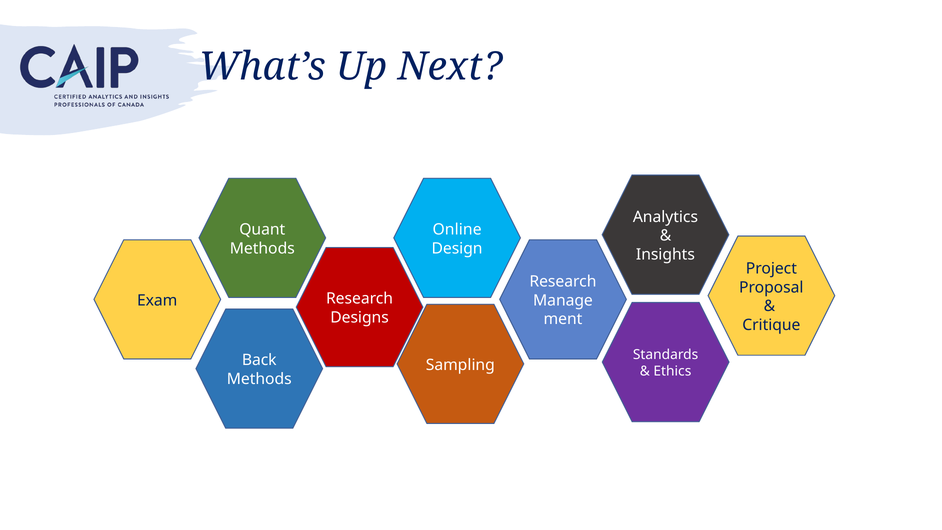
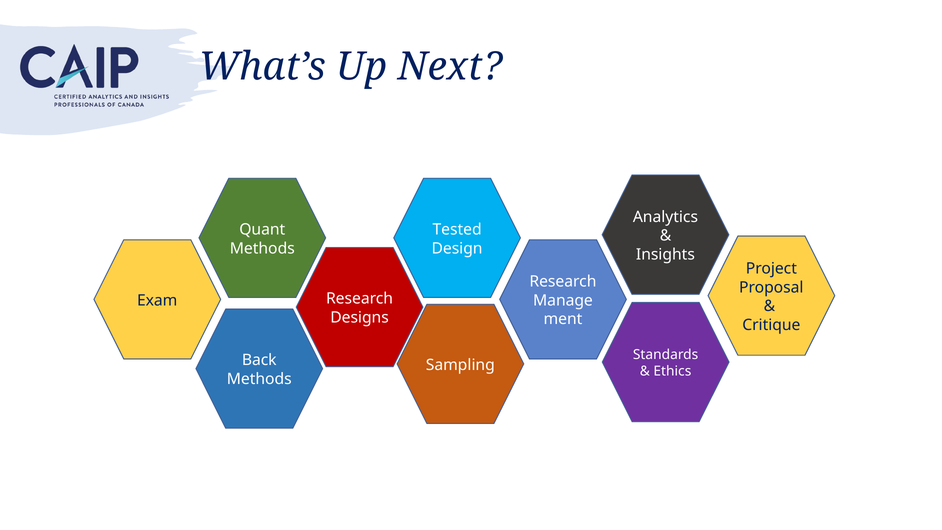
Online: Online -> Tested
